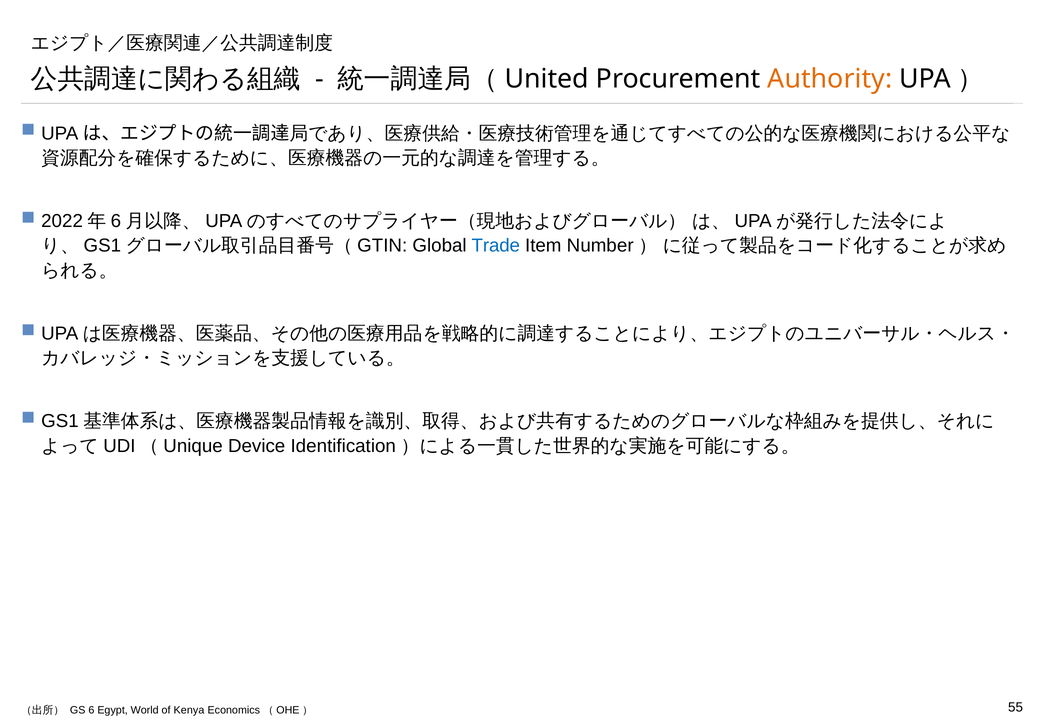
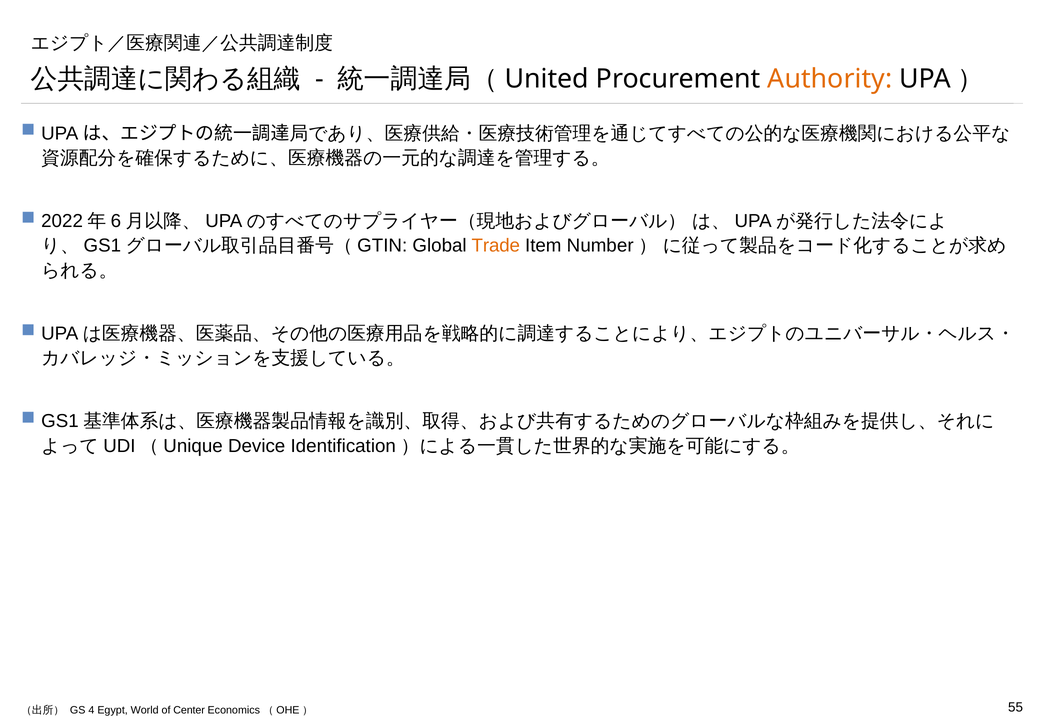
Trade colour: blue -> orange
6: 6 -> 4
Kenya: Kenya -> Center
